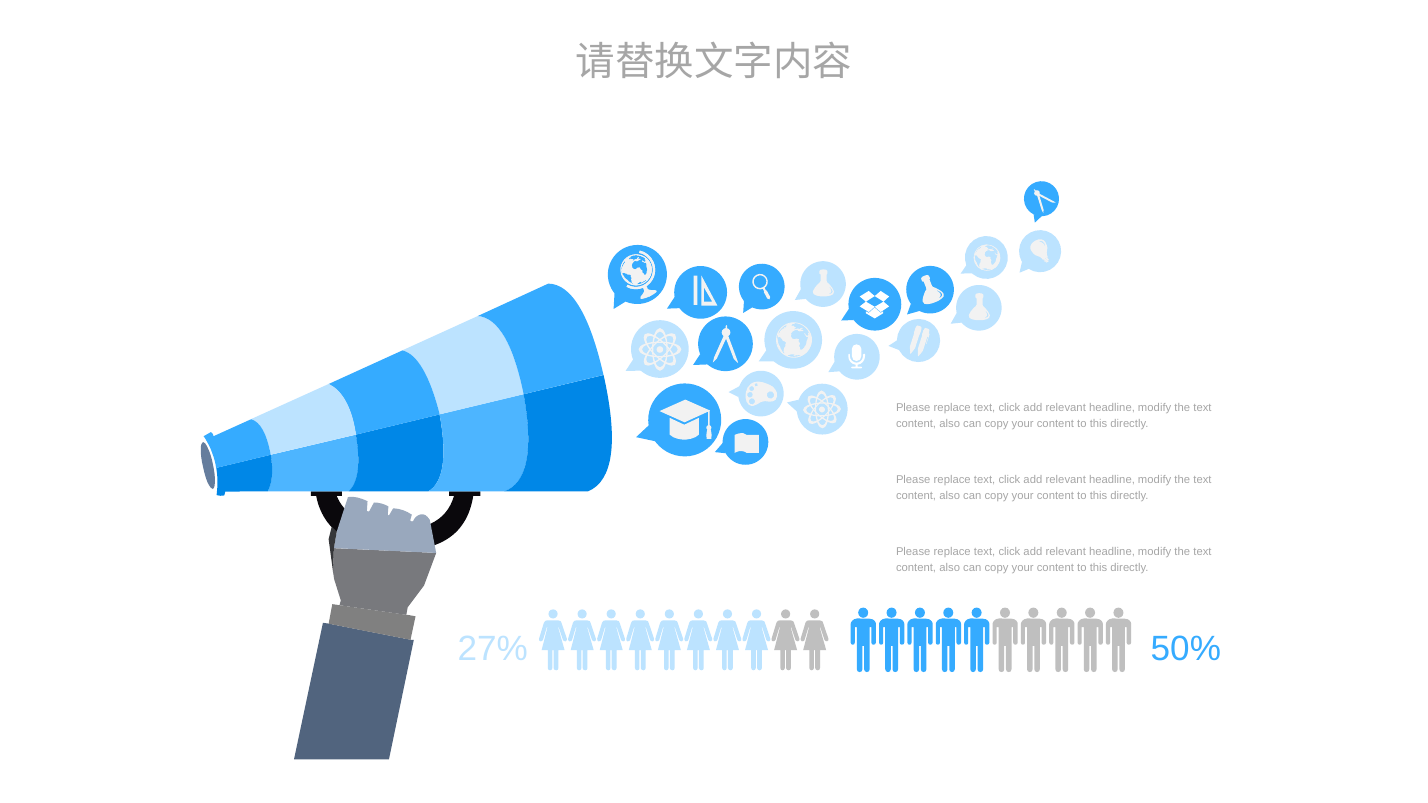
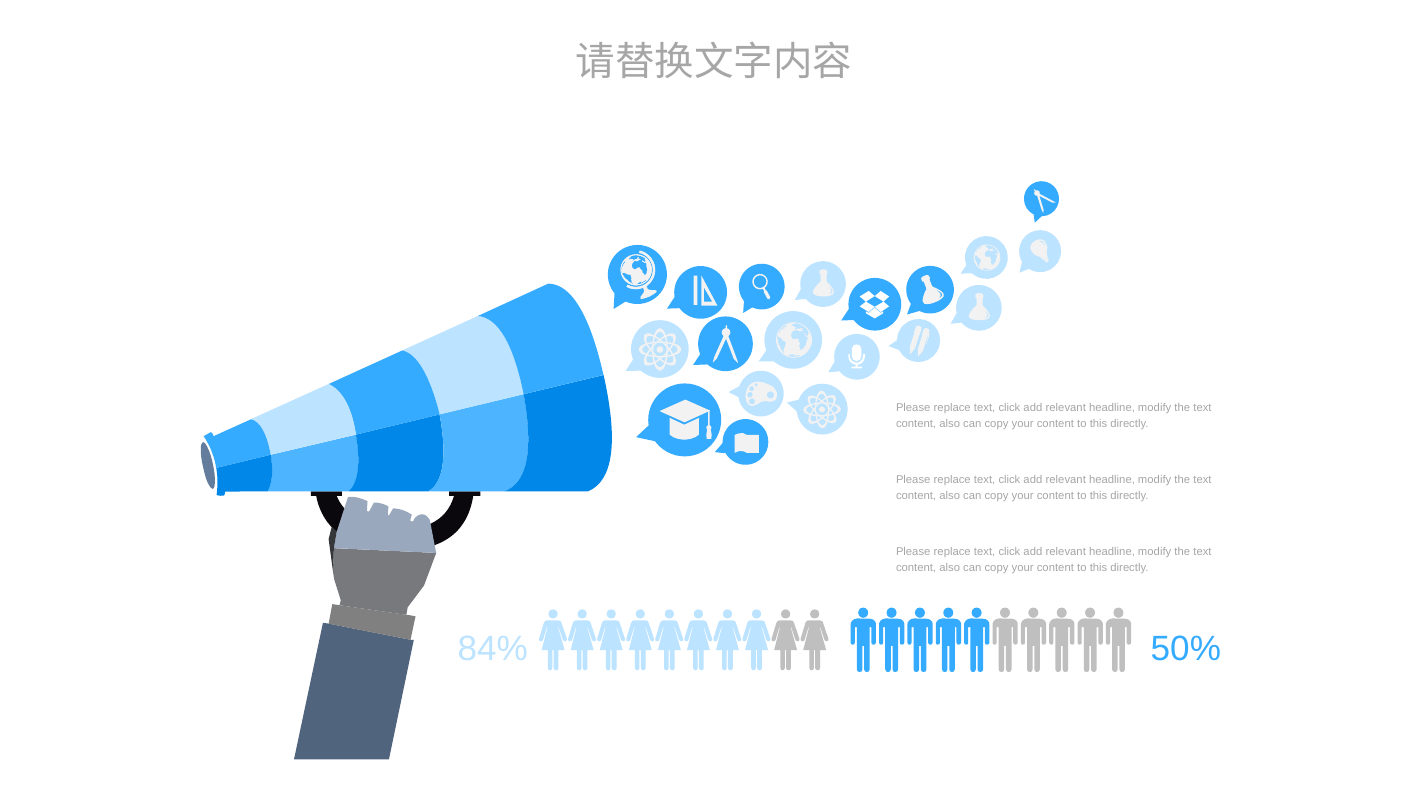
27%: 27% -> 84%
